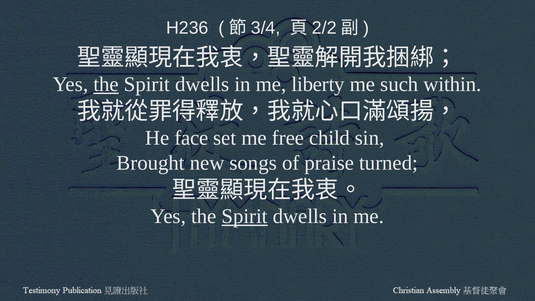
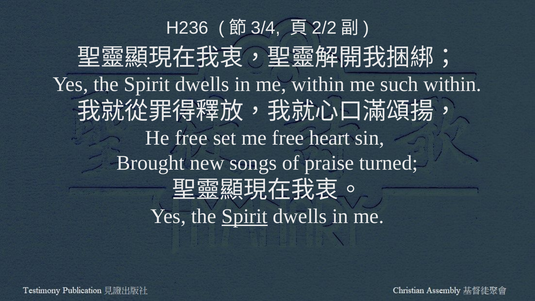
the at (106, 84) underline: present -> none
me liberty: liberty -> within
He face: face -> free
child: child -> heart
